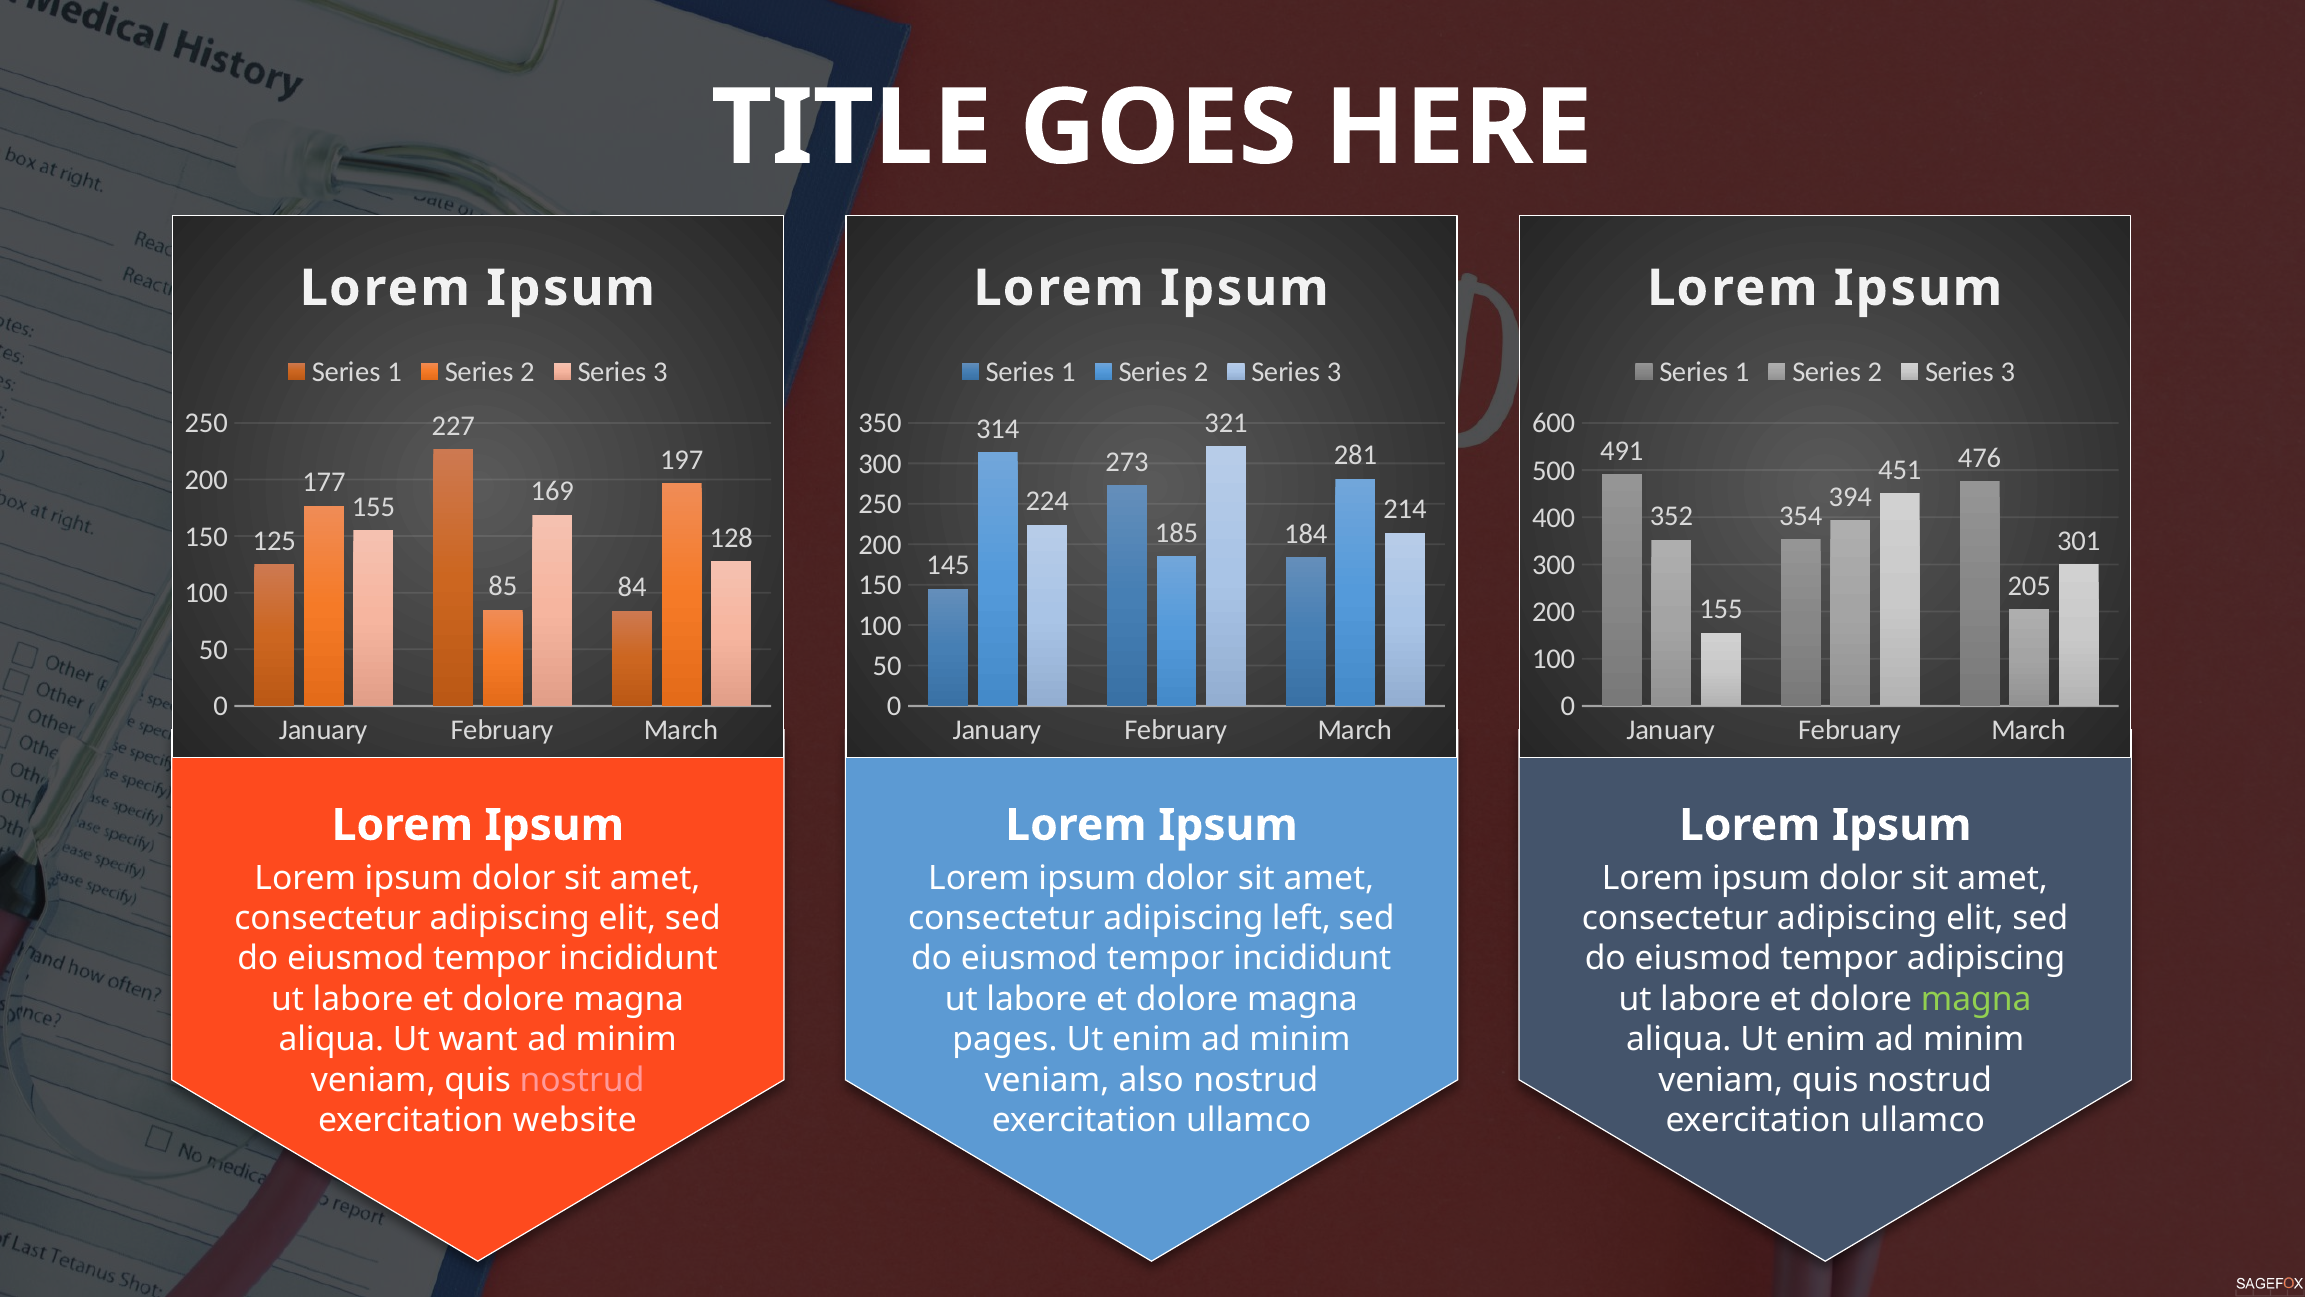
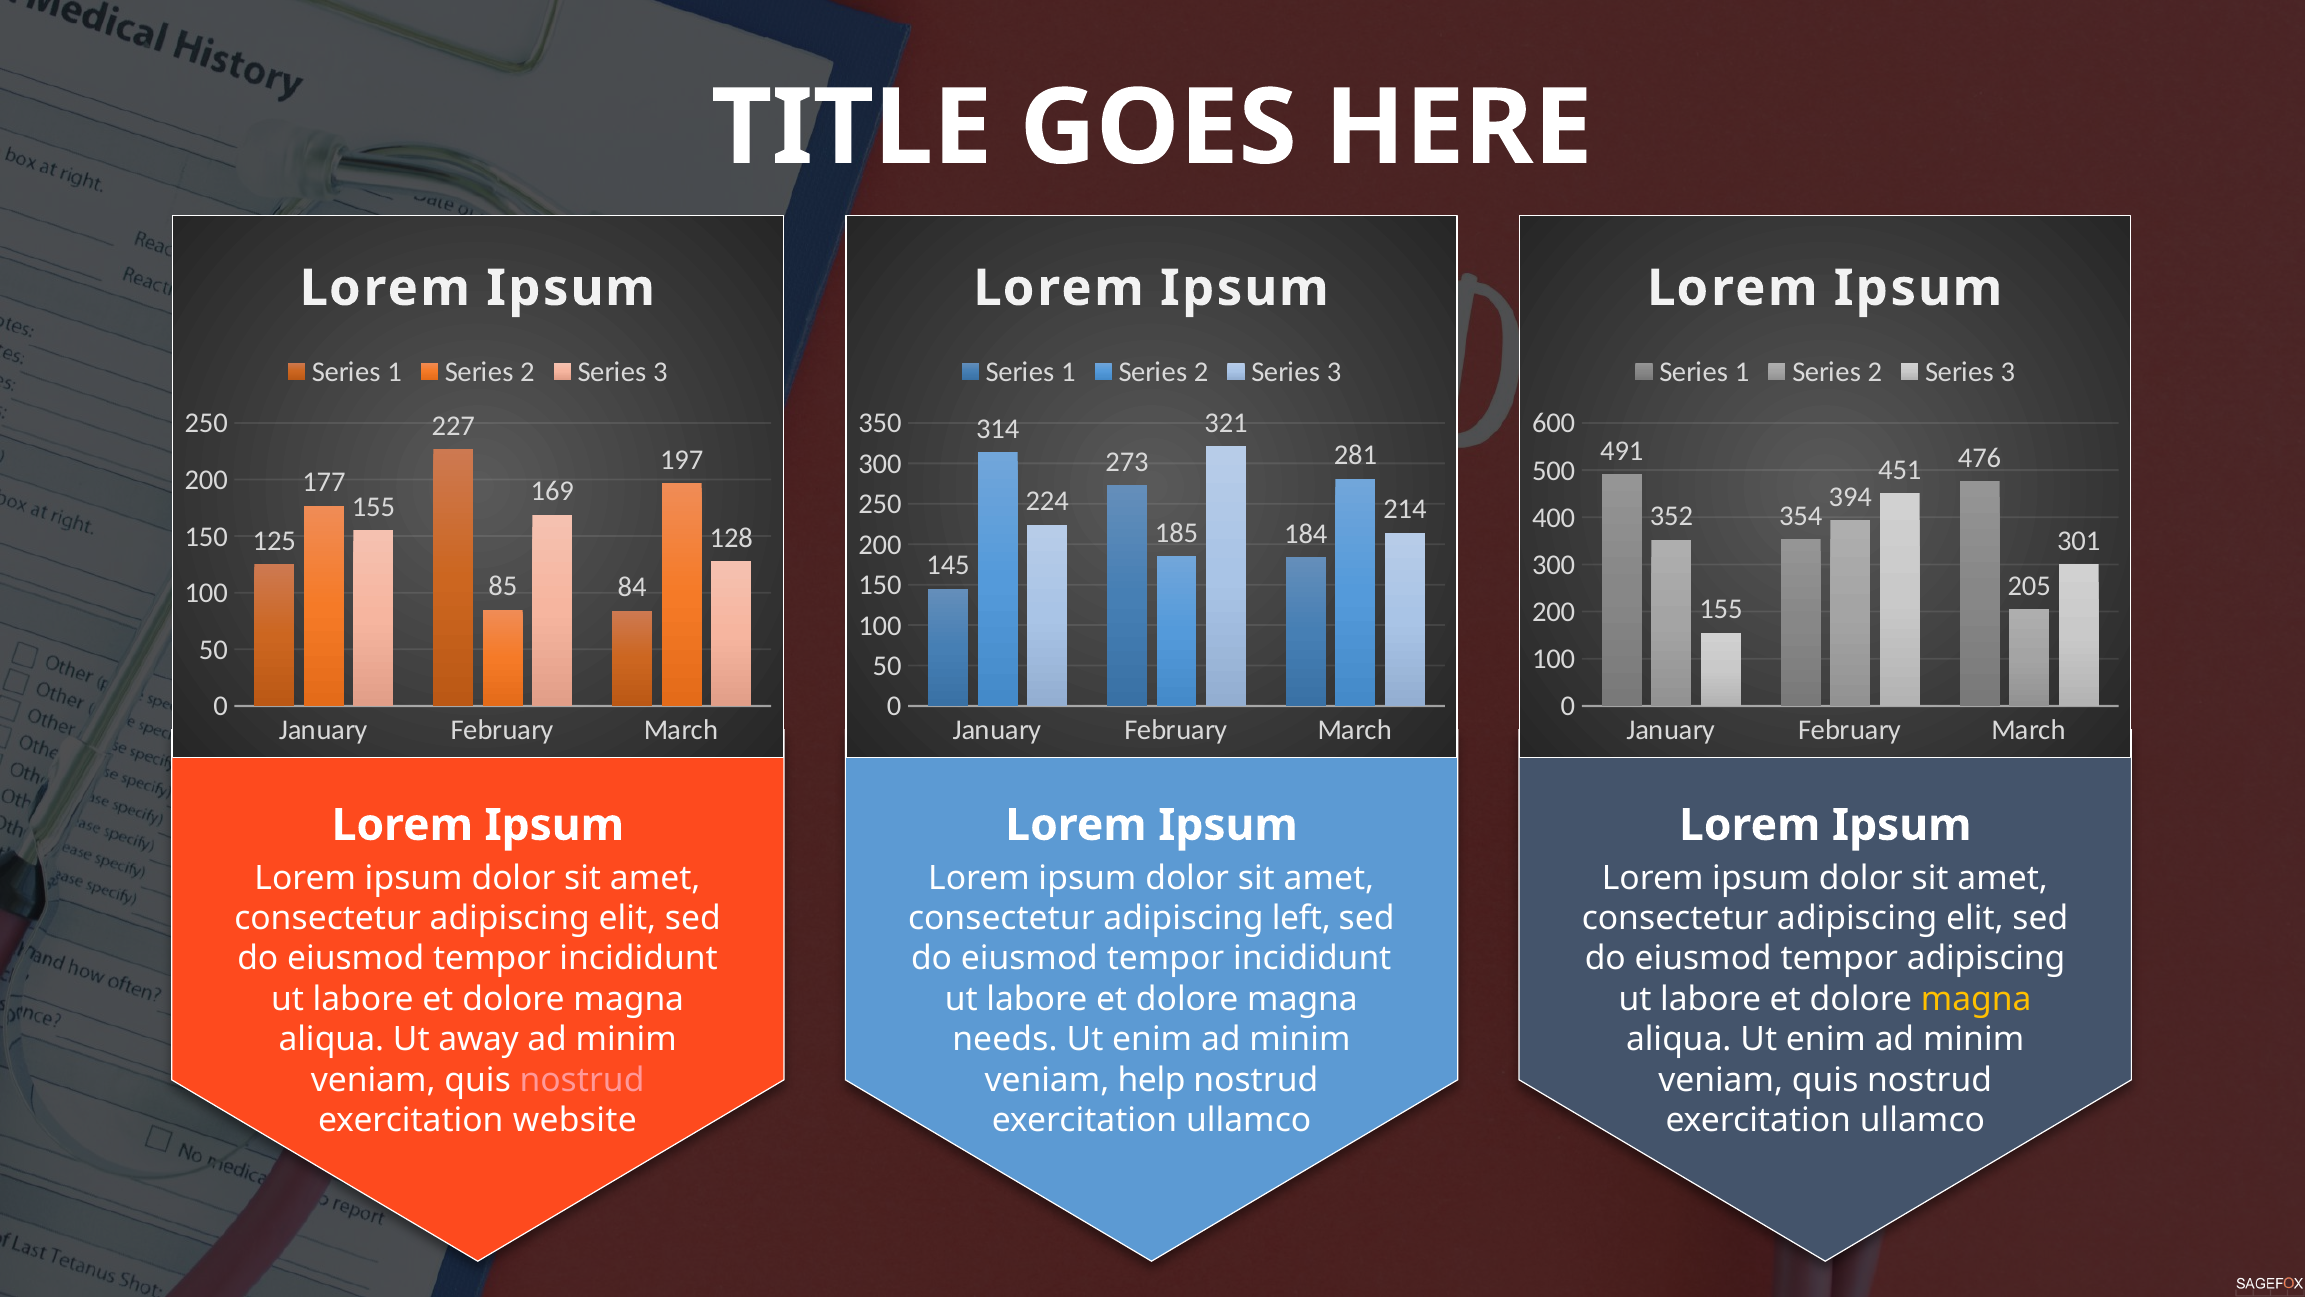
magna at (1976, 999) colour: light green -> yellow
want: want -> away
pages: pages -> needs
also: also -> help
